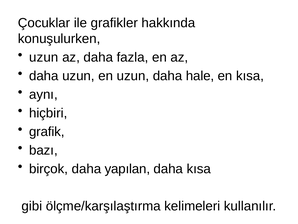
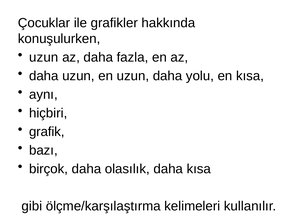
hale: hale -> yolu
yapılan: yapılan -> olasılık
